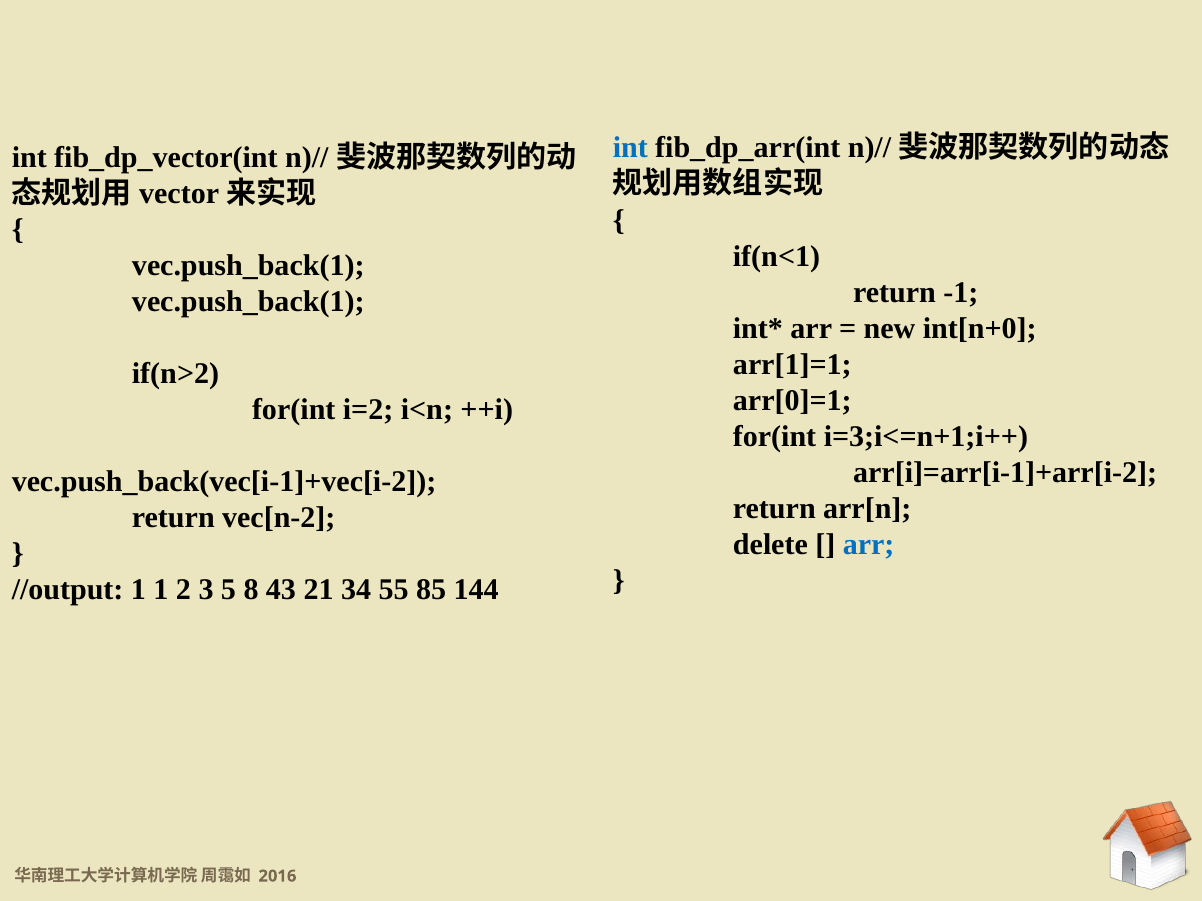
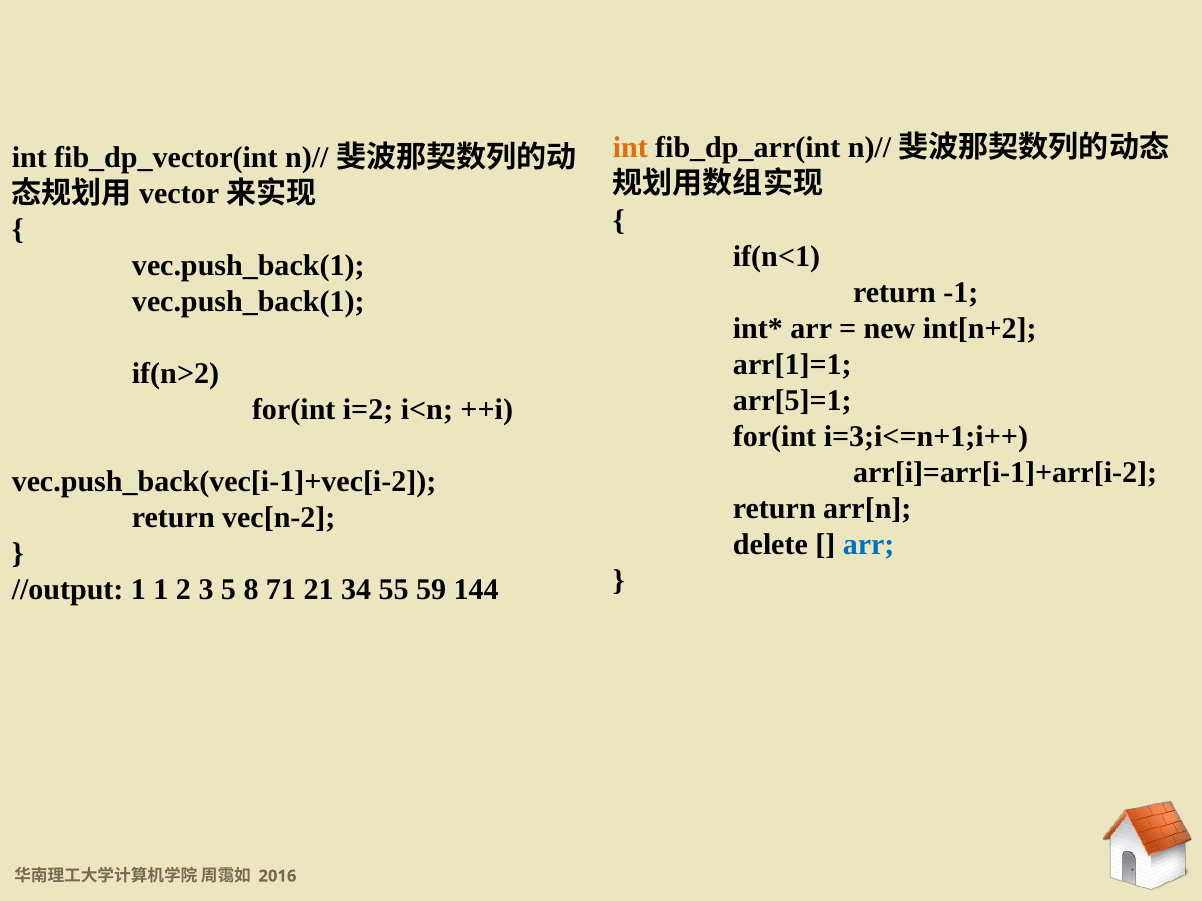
int at (630, 148) colour: blue -> orange
int[n+0: int[n+0 -> int[n+2
arr[0]=1: arr[0]=1 -> arr[5]=1
43: 43 -> 71
85: 85 -> 59
